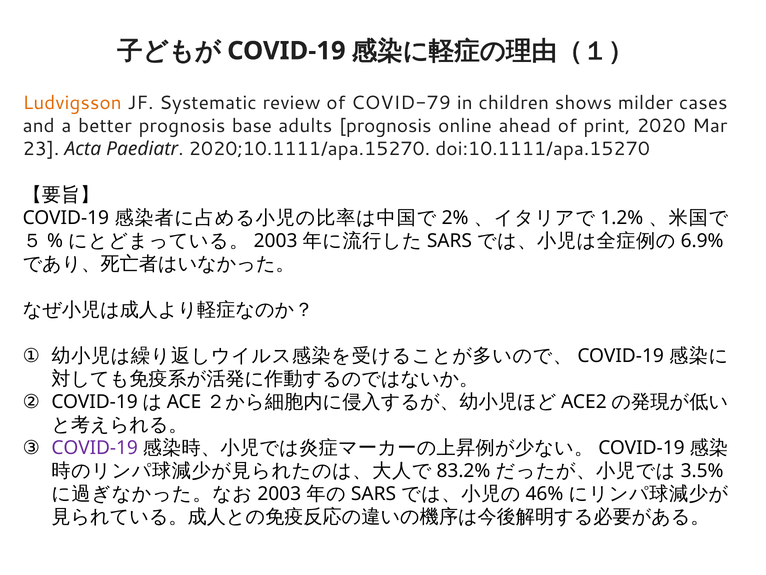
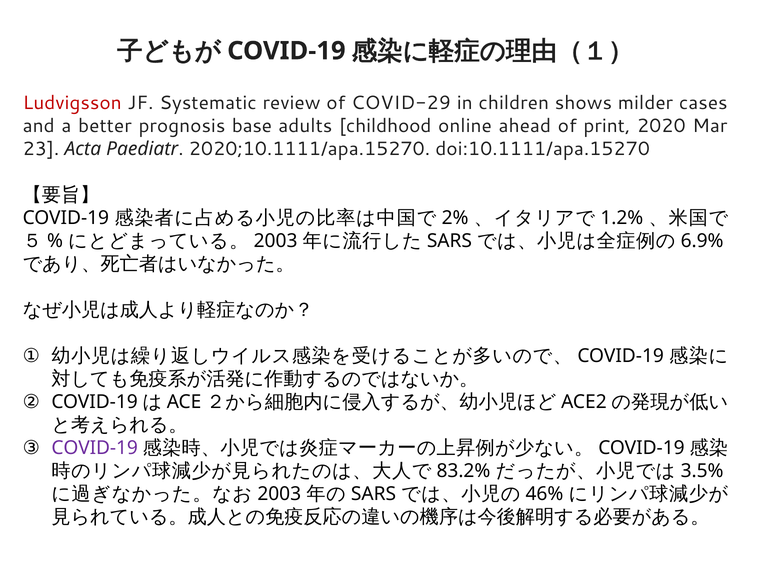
Ludvigsson colour: orange -> red
COVID-79: COVID-79 -> COVID-29
adults prognosis: prognosis -> childhood
